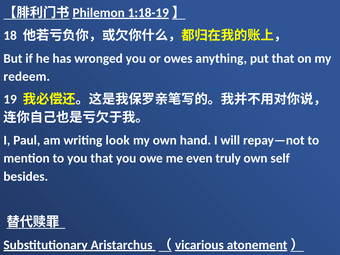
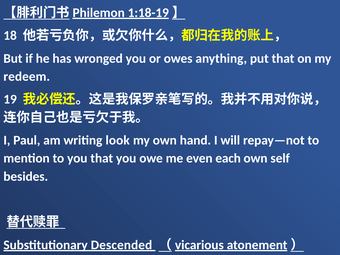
truly: truly -> each
Aristarchus: Aristarchus -> Descended
